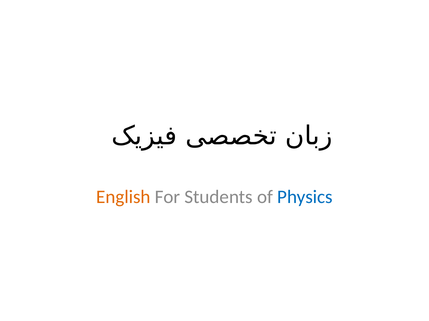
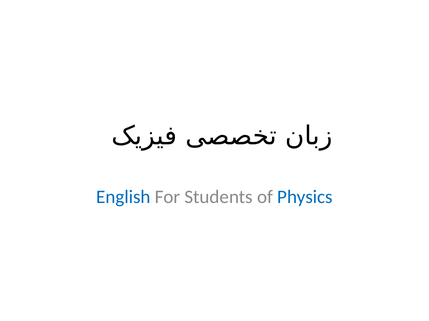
English colour: orange -> blue
